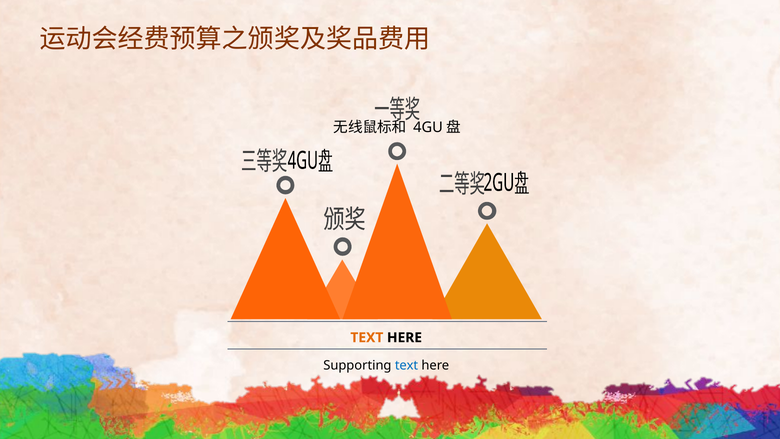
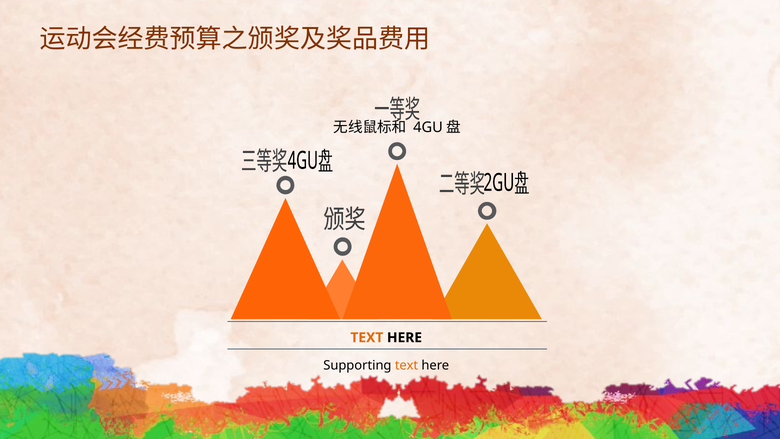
text at (407, 365) colour: blue -> orange
